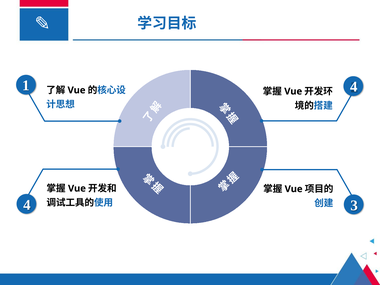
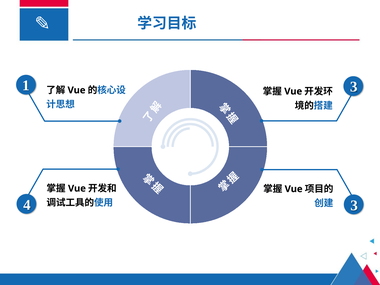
1 4: 4 -> 3
